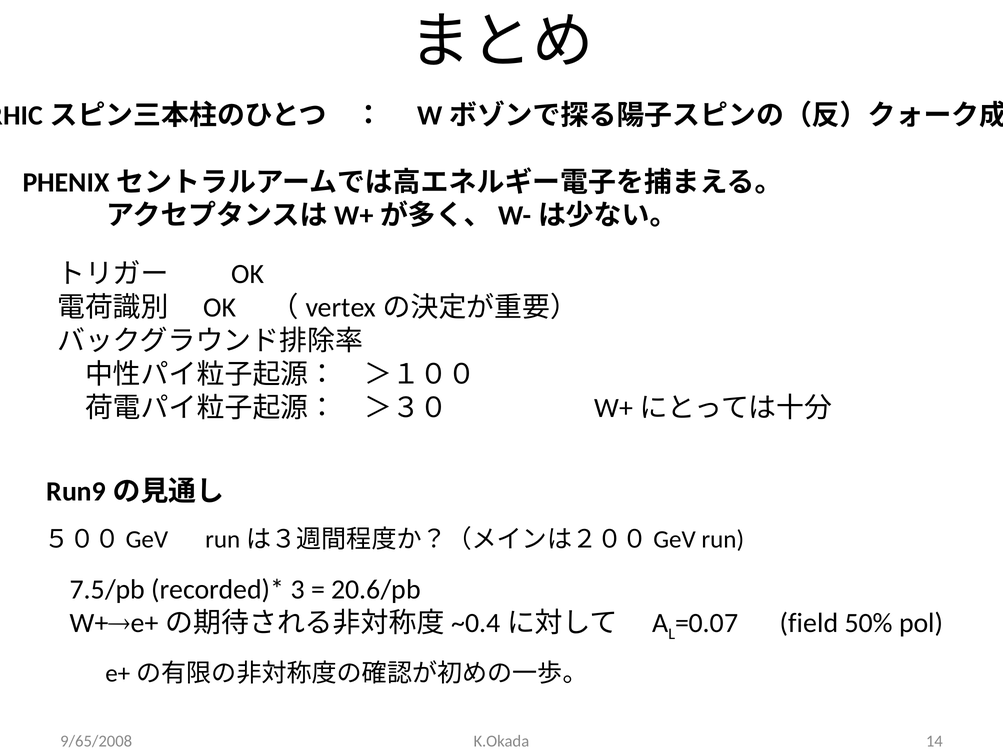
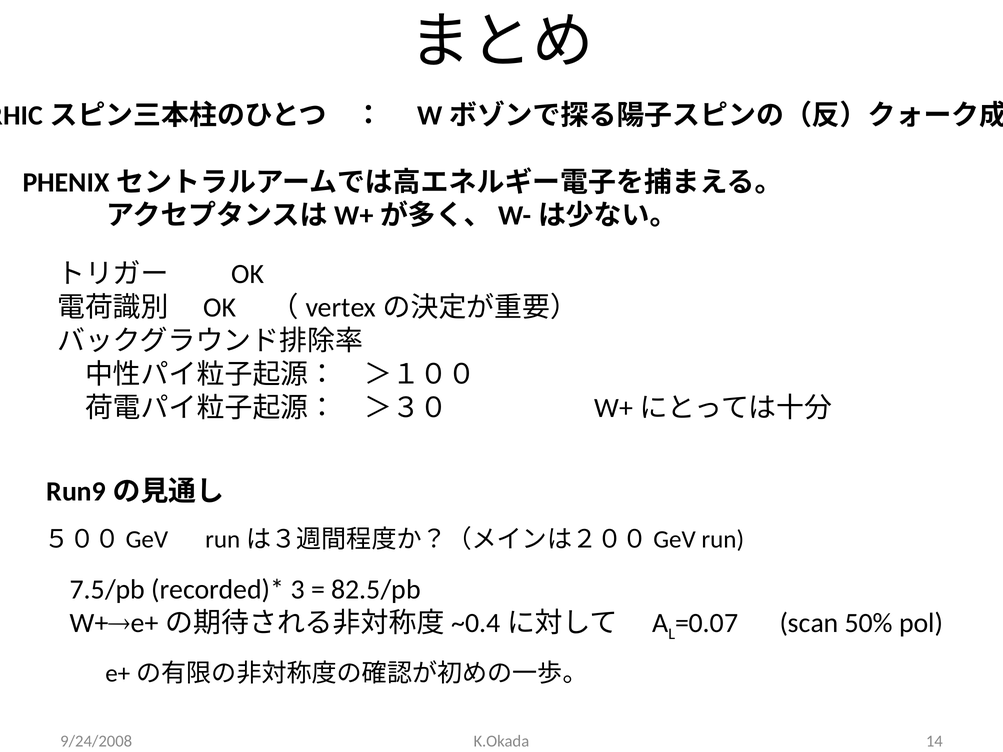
20.6/pb: 20.6/pb -> 82.5/pb
field: field -> scan
9/65/2008: 9/65/2008 -> 9/24/2008
